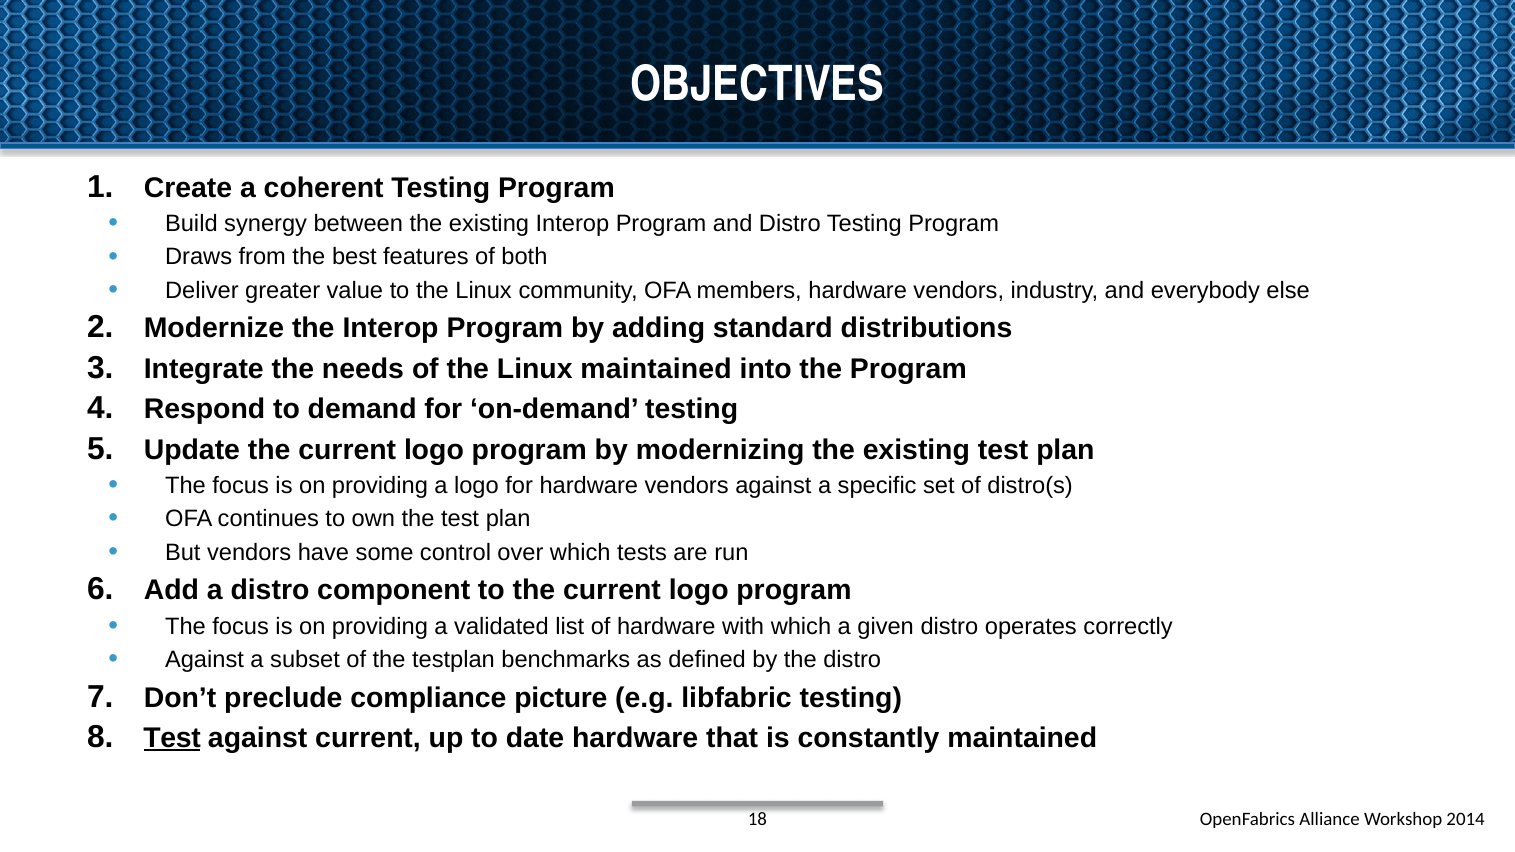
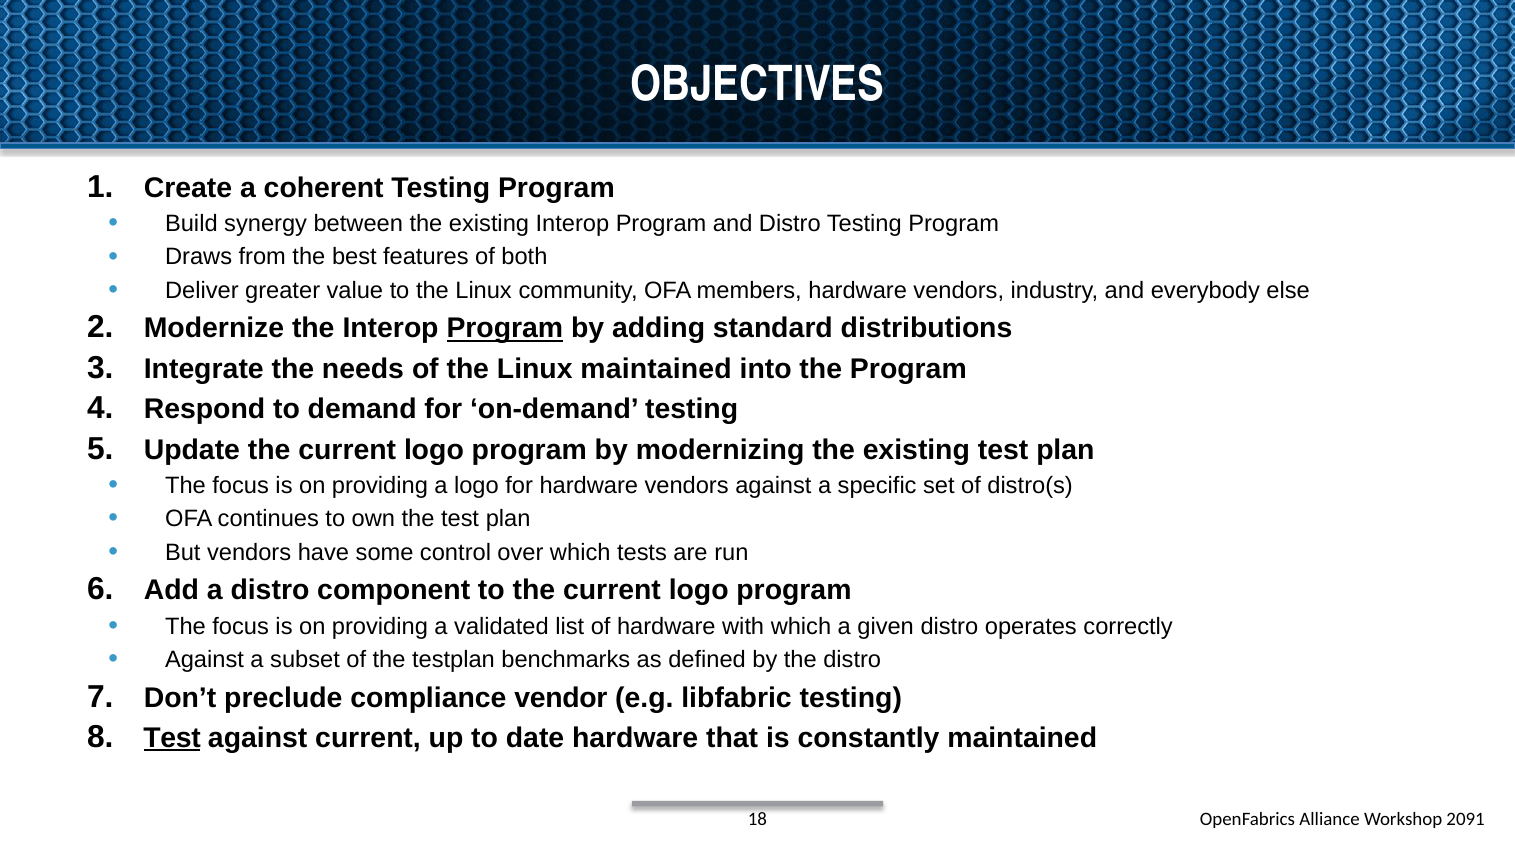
Program at (505, 329) underline: none -> present
picture: picture -> vendor
2014: 2014 -> 2091
